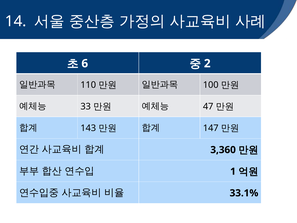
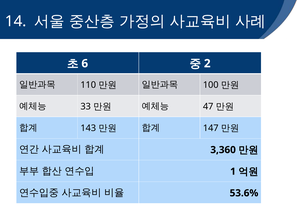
33.1%: 33.1% -> 53.6%
